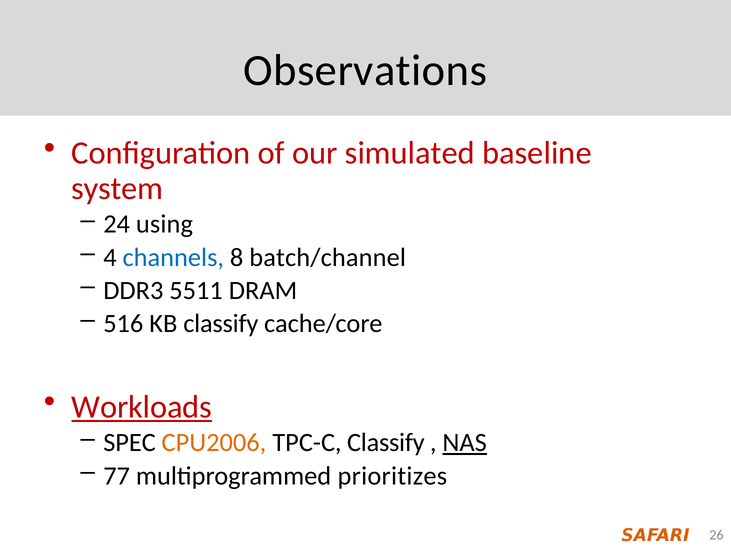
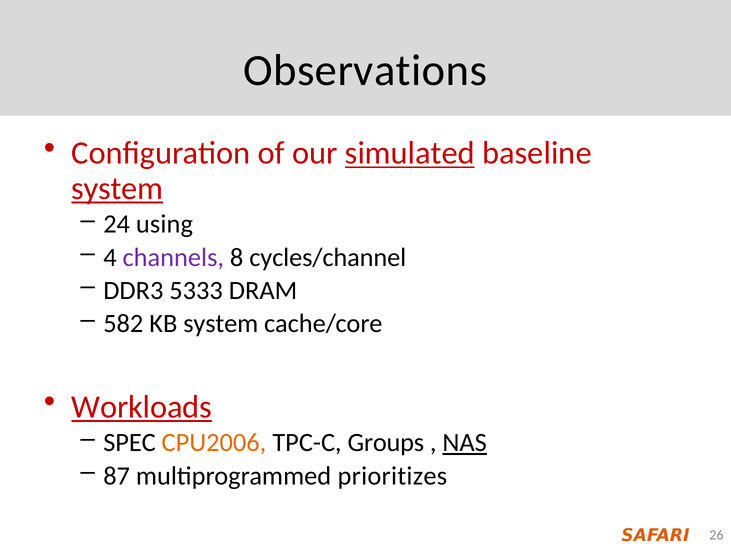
simulated underline: none -> present
system at (117, 188) underline: none -> present
channels colour: blue -> purple
batch/channel: batch/channel -> cycles/channel
5511: 5511 -> 5333
516: 516 -> 582
KB classify: classify -> system
TPC-C Classify: Classify -> Groups
77: 77 -> 87
